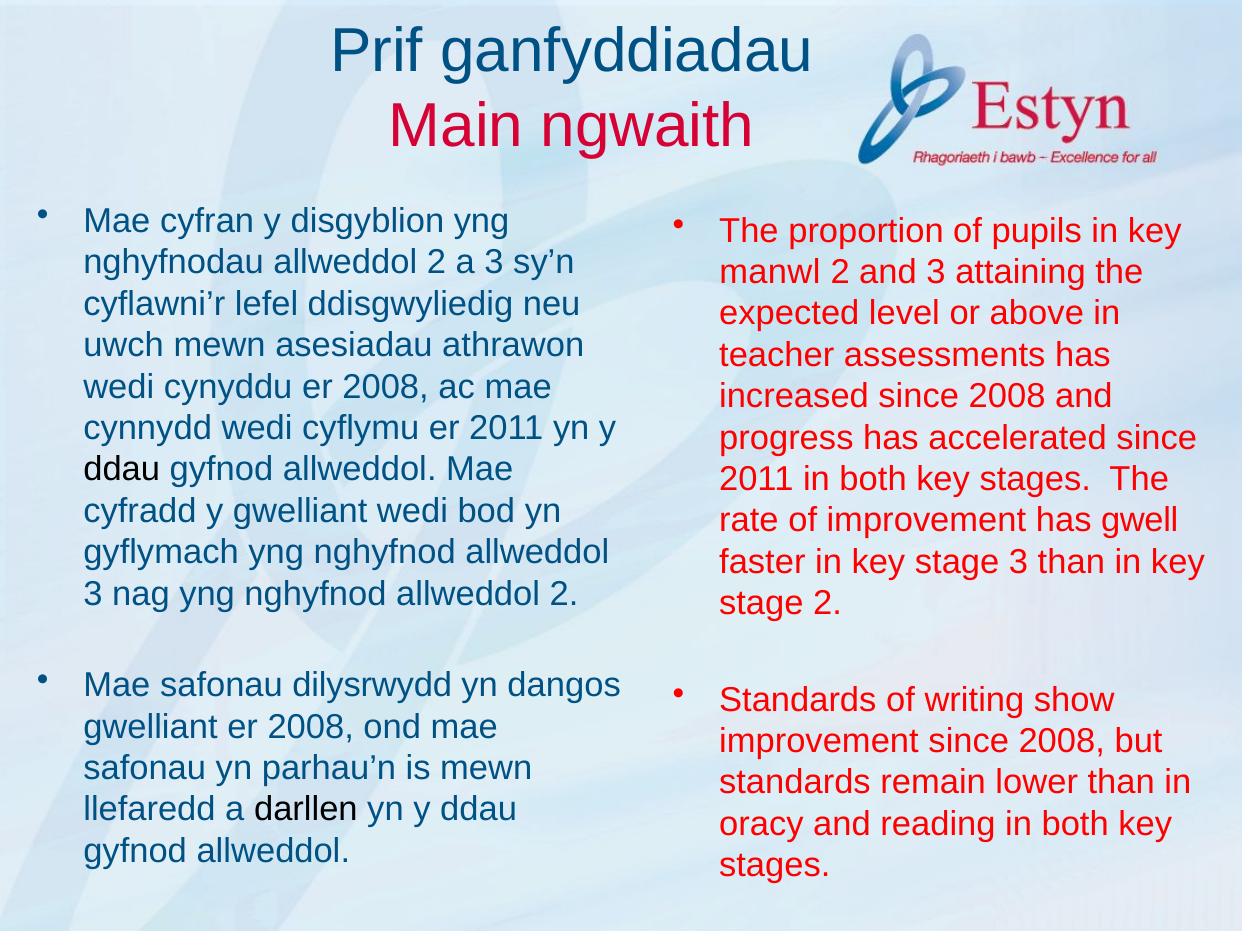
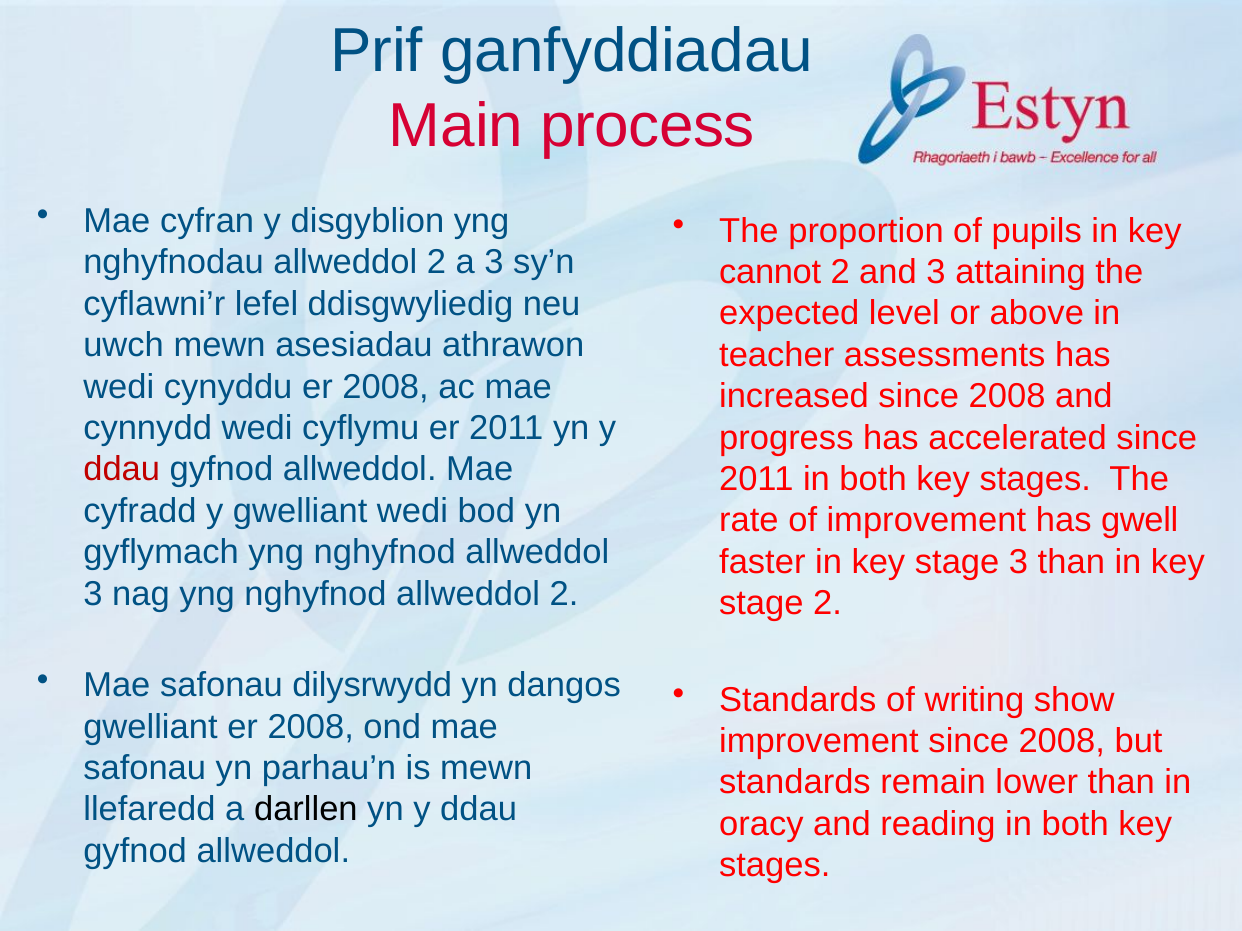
ngwaith: ngwaith -> process
manwl: manwl -> cannot
ddau at (122, 470) colour: black -> red
